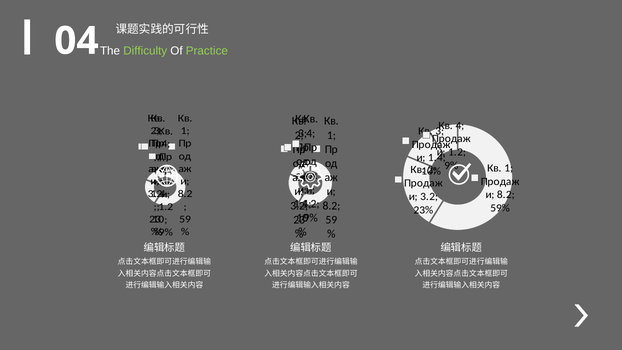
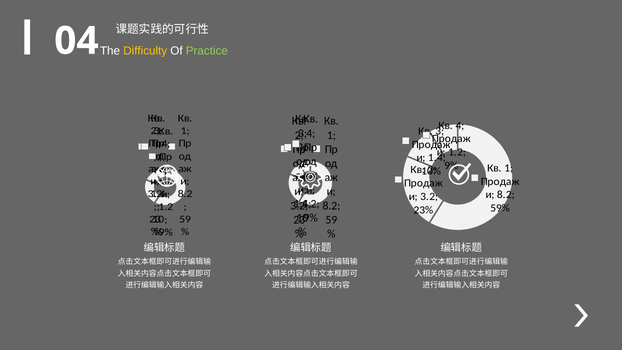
Difficulty colour: light green -> yellow
